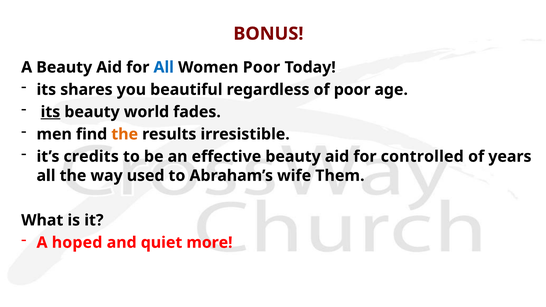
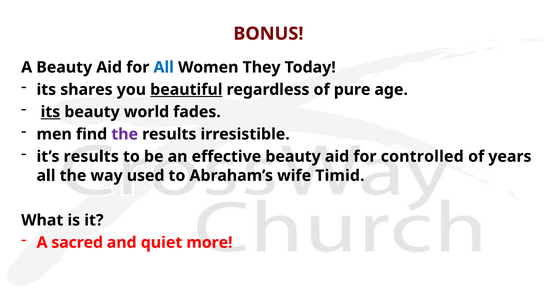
Women Poor: Poor -> They
beautiful underline: none -> present
of poor: poor -> pure
the at (125, 134) colour: orange -> purple
it’s credits: credits -> results
Them: Them -> Timid
hoped: hoped -> sacred
